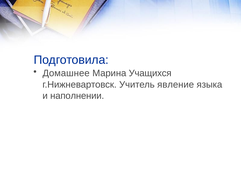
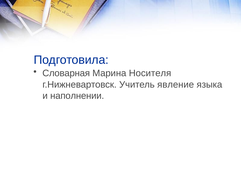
Домашнее: Домашнее -> Словарная
Учащихся: Учащихся -> Носителя
